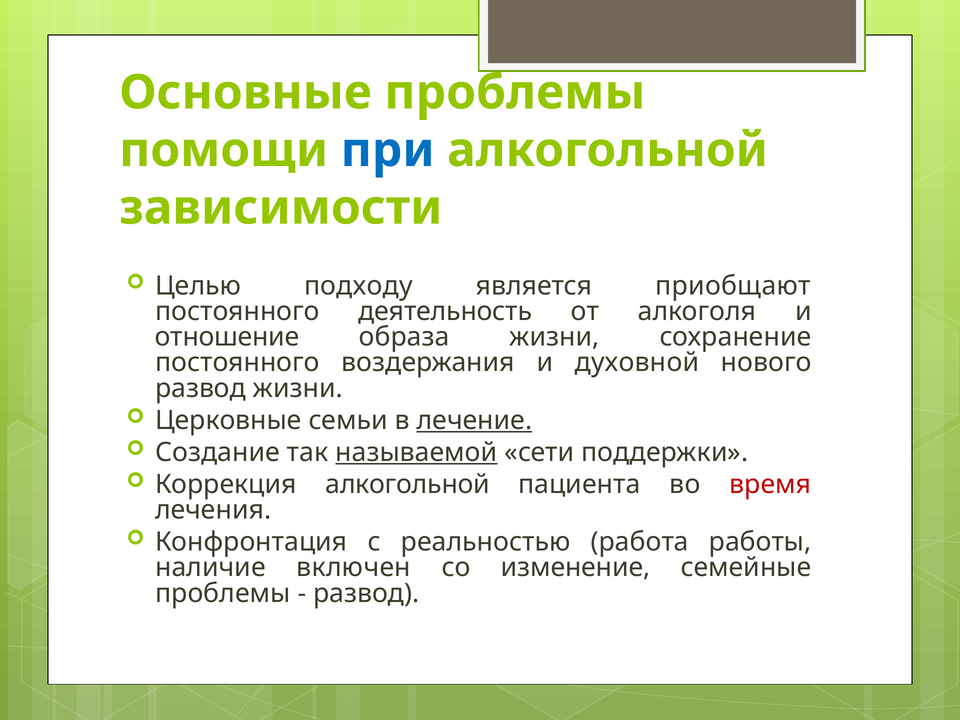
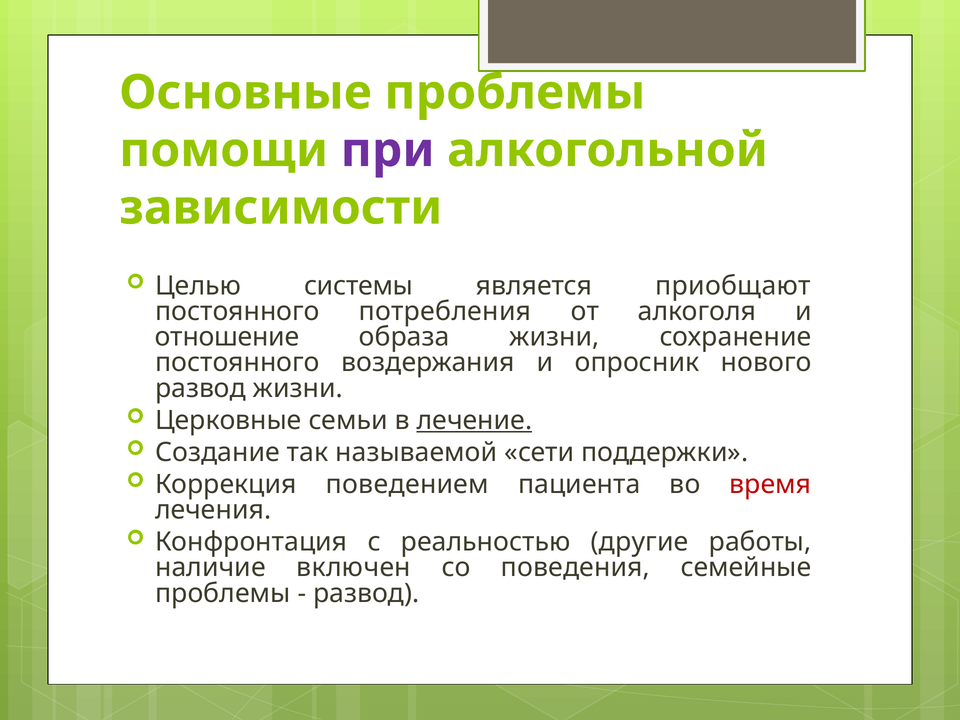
при colour: blue -> purple
подходу: подходу -> системы
деятельность: деятельность -> потребления
духовной: духовной -> опросник
называемой underline: present -> none
Коррекция алкогольной: алкогольной -> поведением
работа: работа -> другие
изменение: изменение -> поведения
